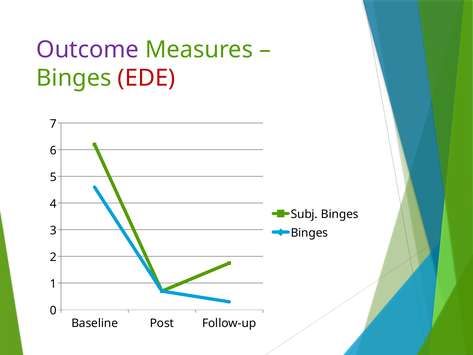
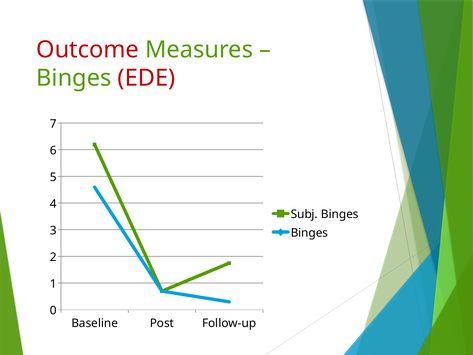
Outcome colour: purple -> red
